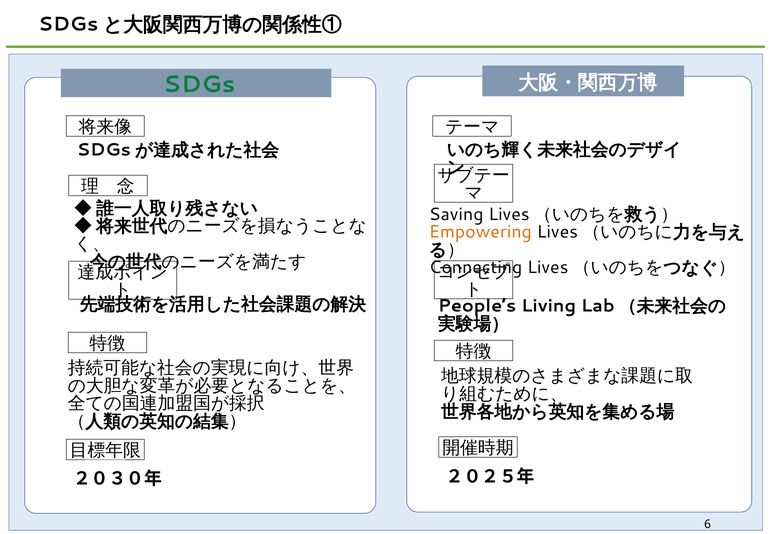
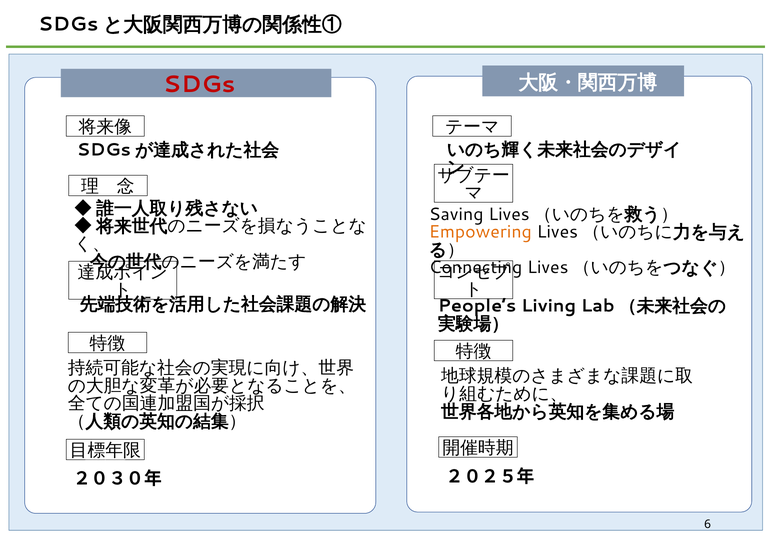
SDGs colour: green -> red
